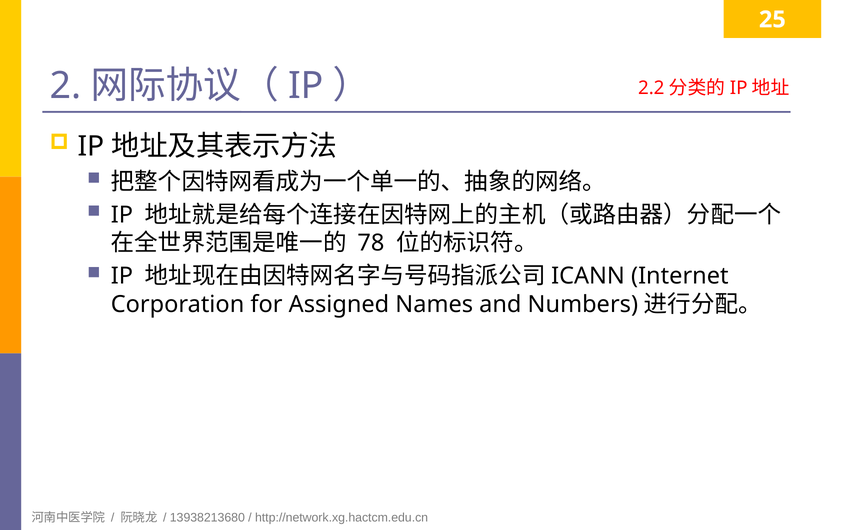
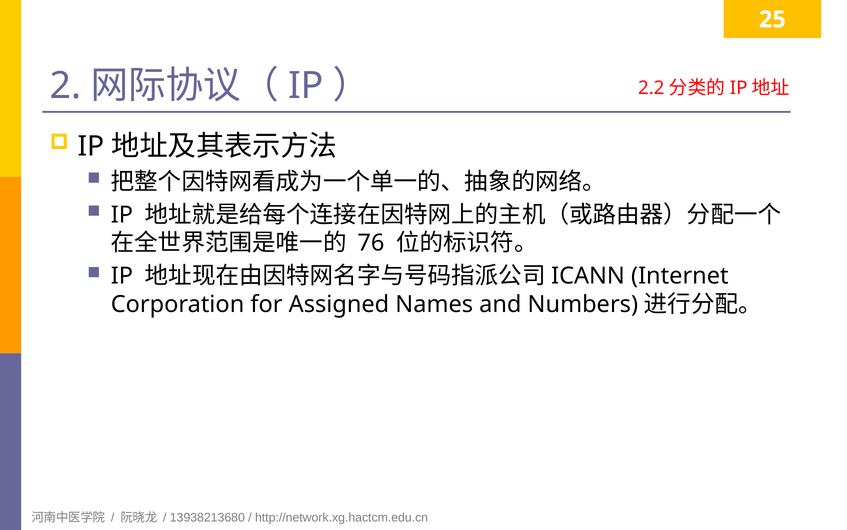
78: 78 -> 76
